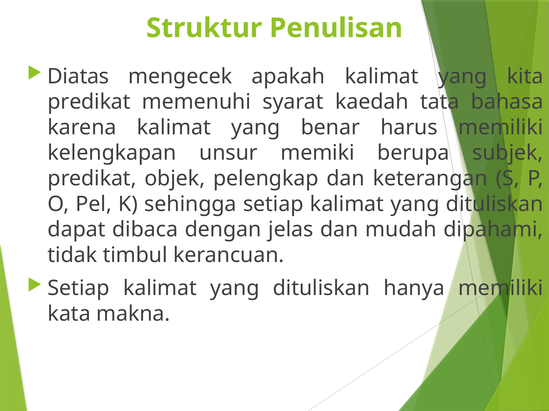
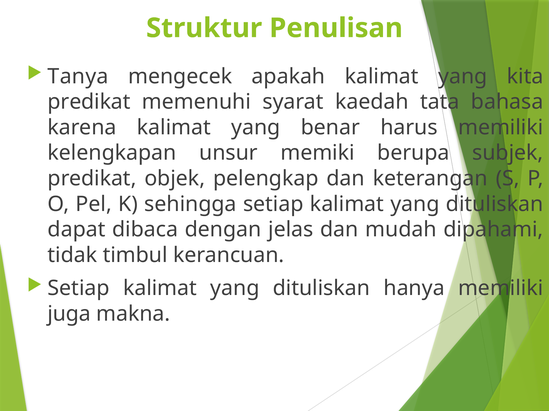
Diatas: Diatas -> Tanya
kata: kata -> juga
